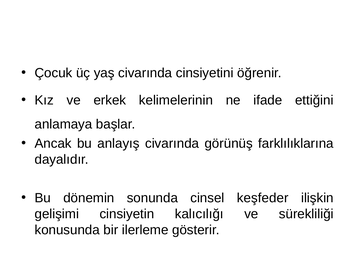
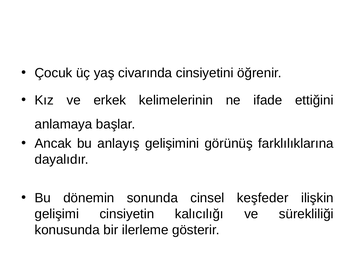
anlayış civarında: civarında -> gelişimini
